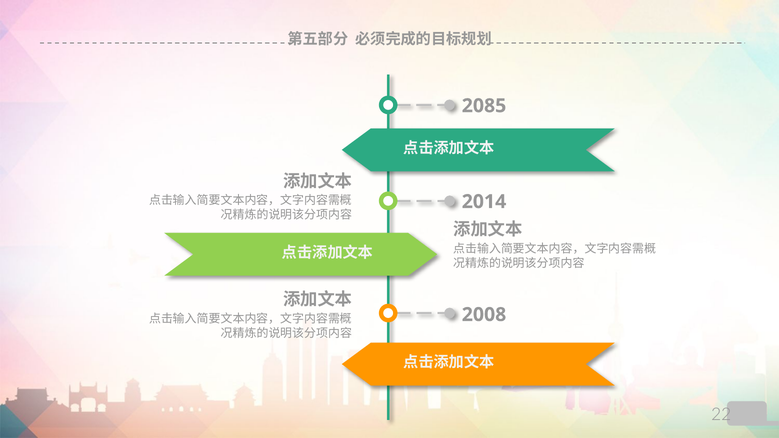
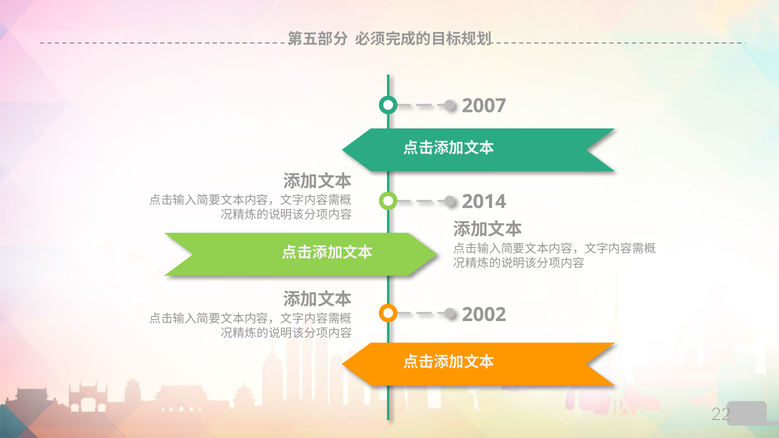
2085: 2085 -> 2007
2008: 2008 -> 2002
